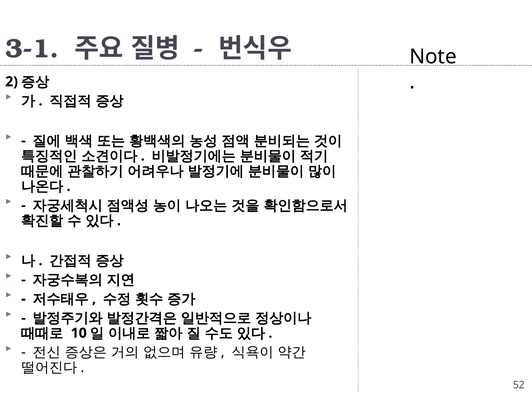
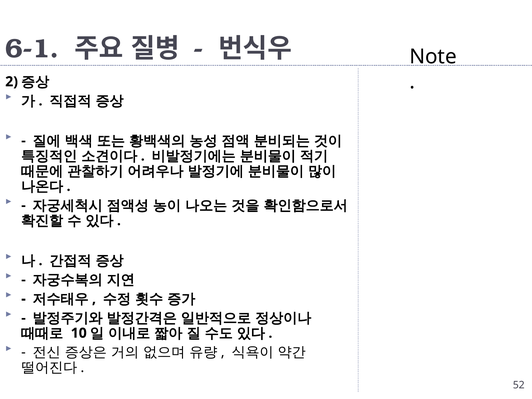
3-1: 3-1 -> 6-1
